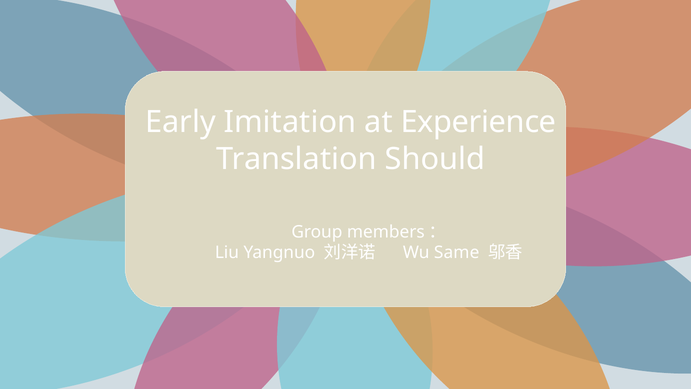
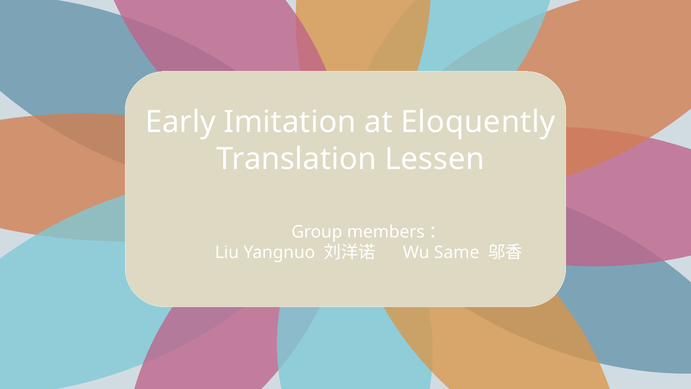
Experience: Experience -> Eloquently
Should: Should -> Lessen
